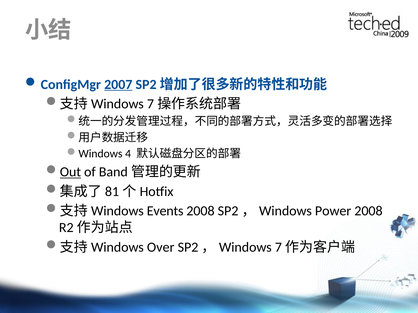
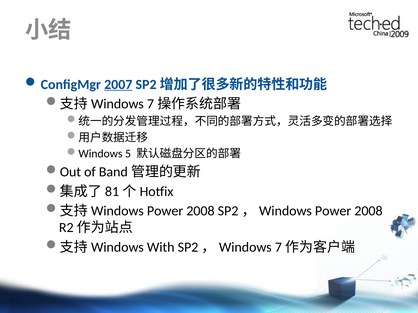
4: 4 -> 5
Out underline: present -> none
Events at (165, 211): Events -> Power
Over: Over -> With
